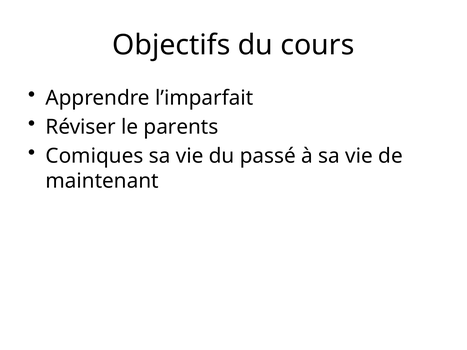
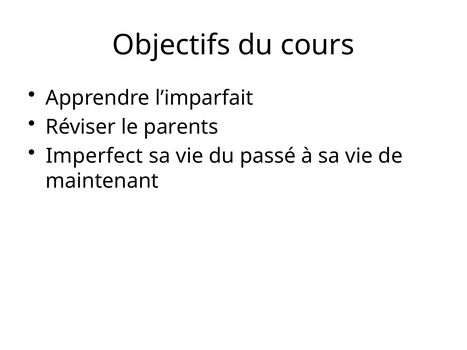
Comiques: Comiques -> Imperfect
